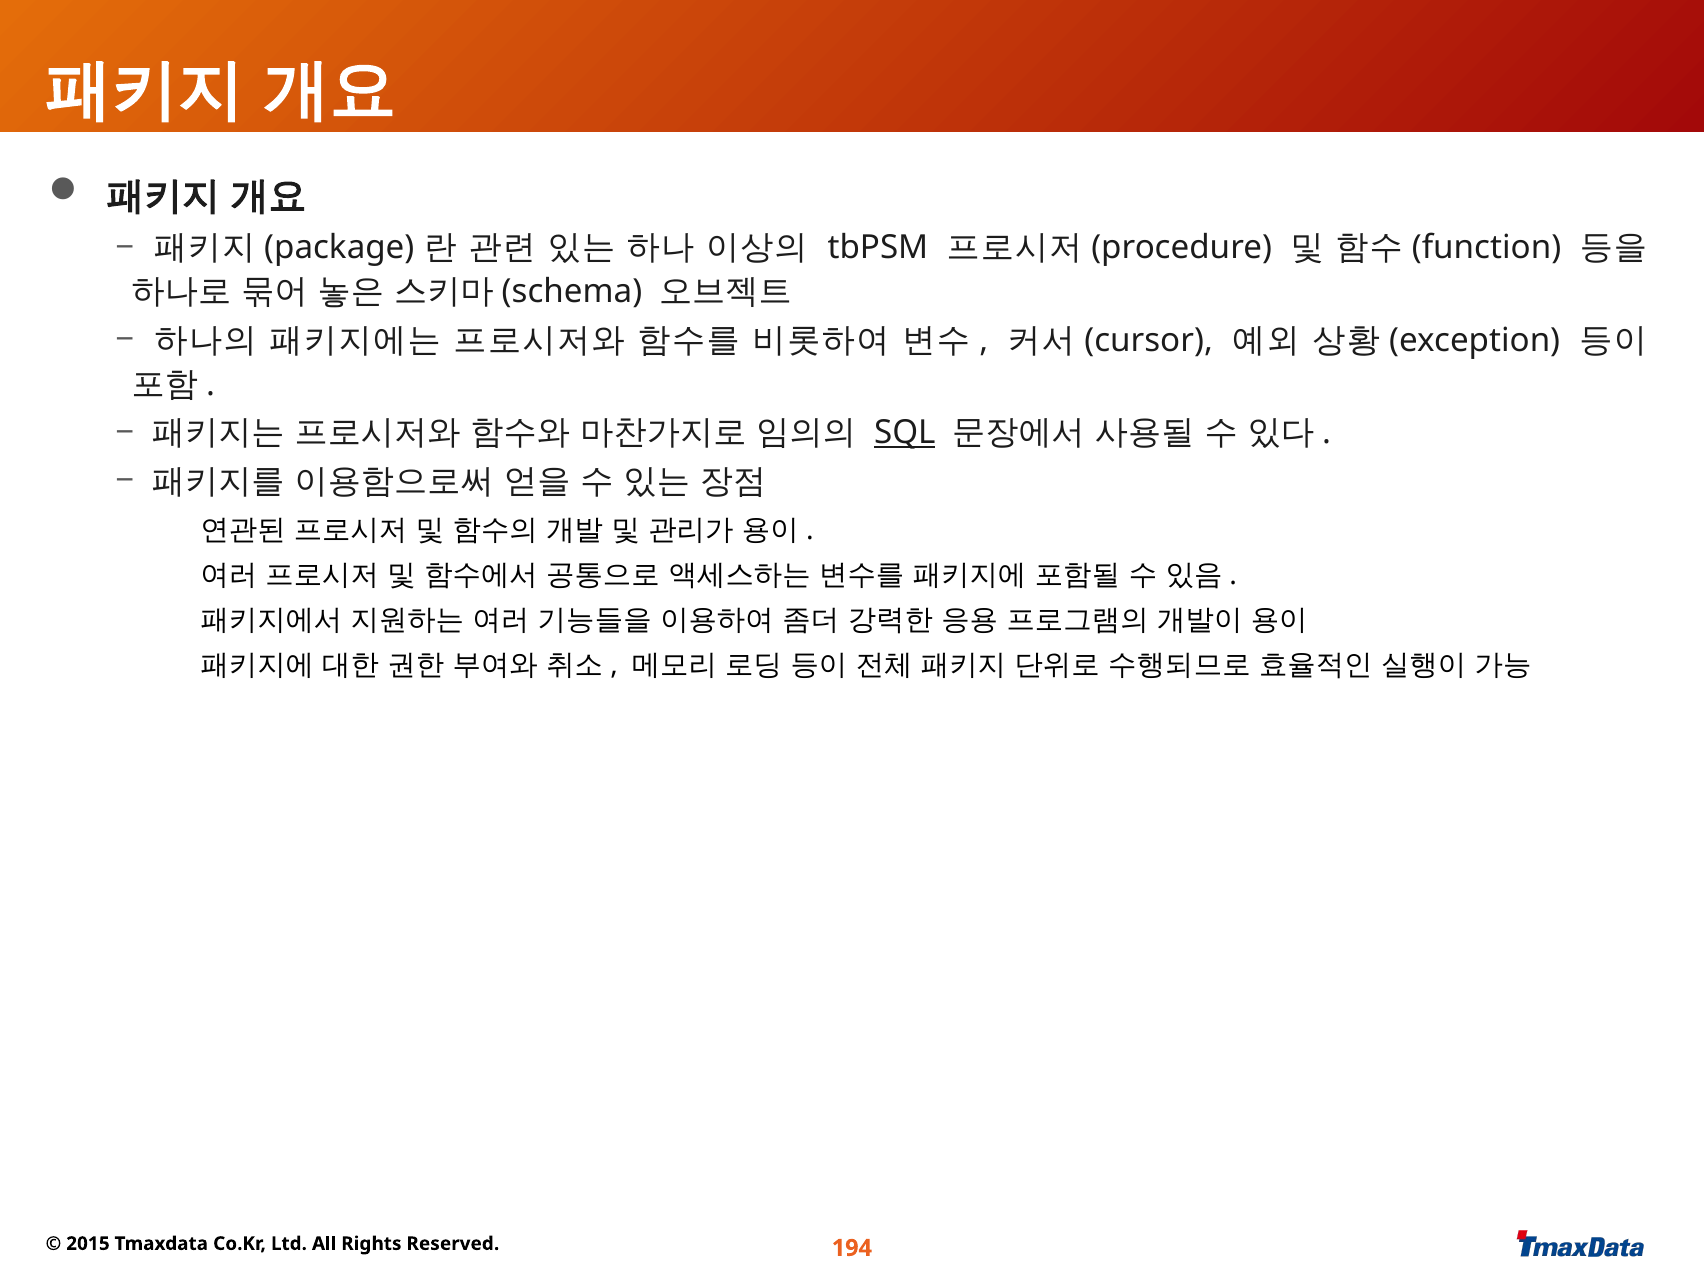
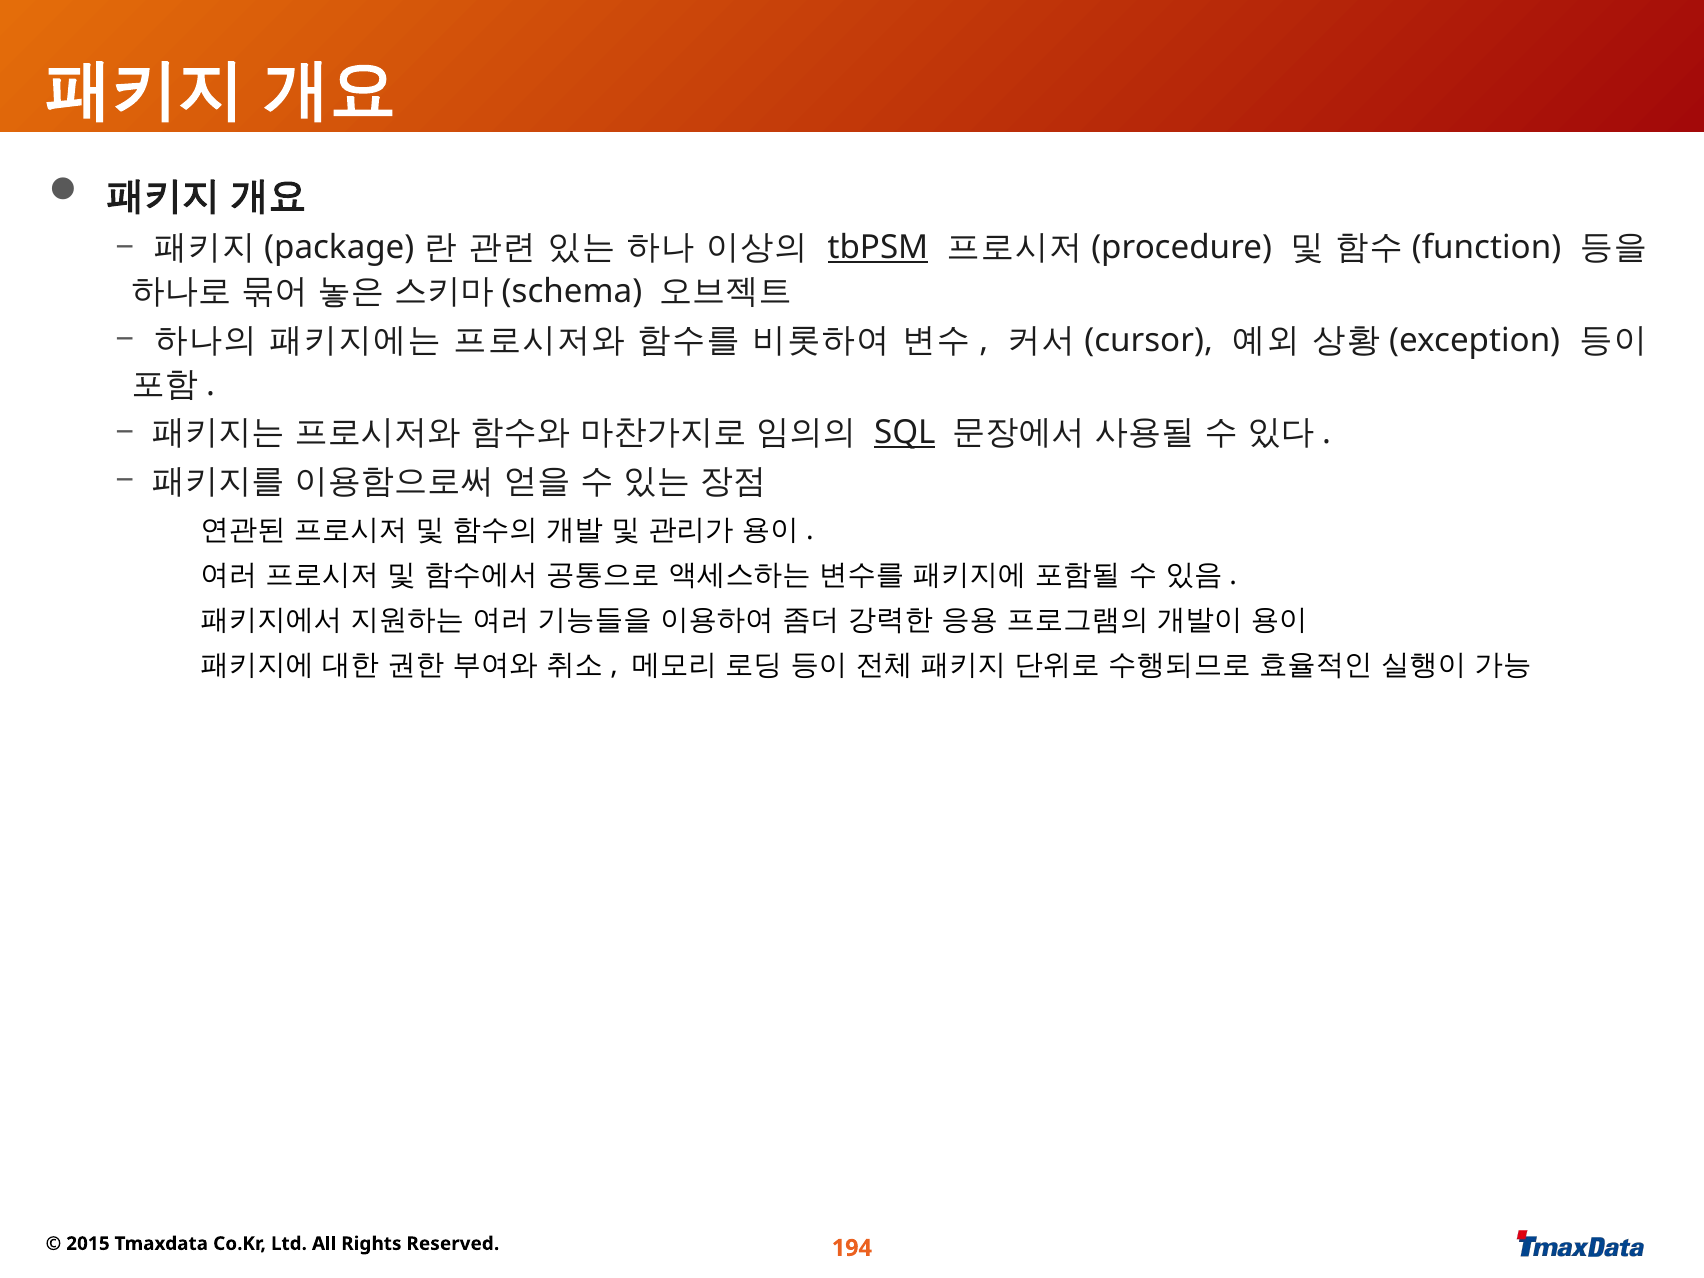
tbPSM underline: none -> present
